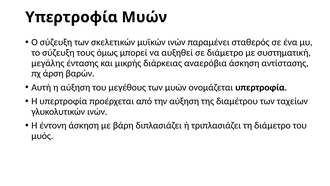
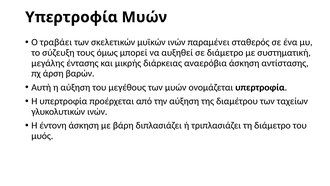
Ο σύζευξη: σύζευξη -> τραβάει
